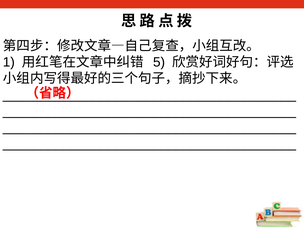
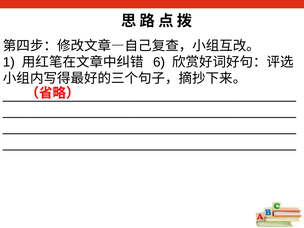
5: 5 -> 6
